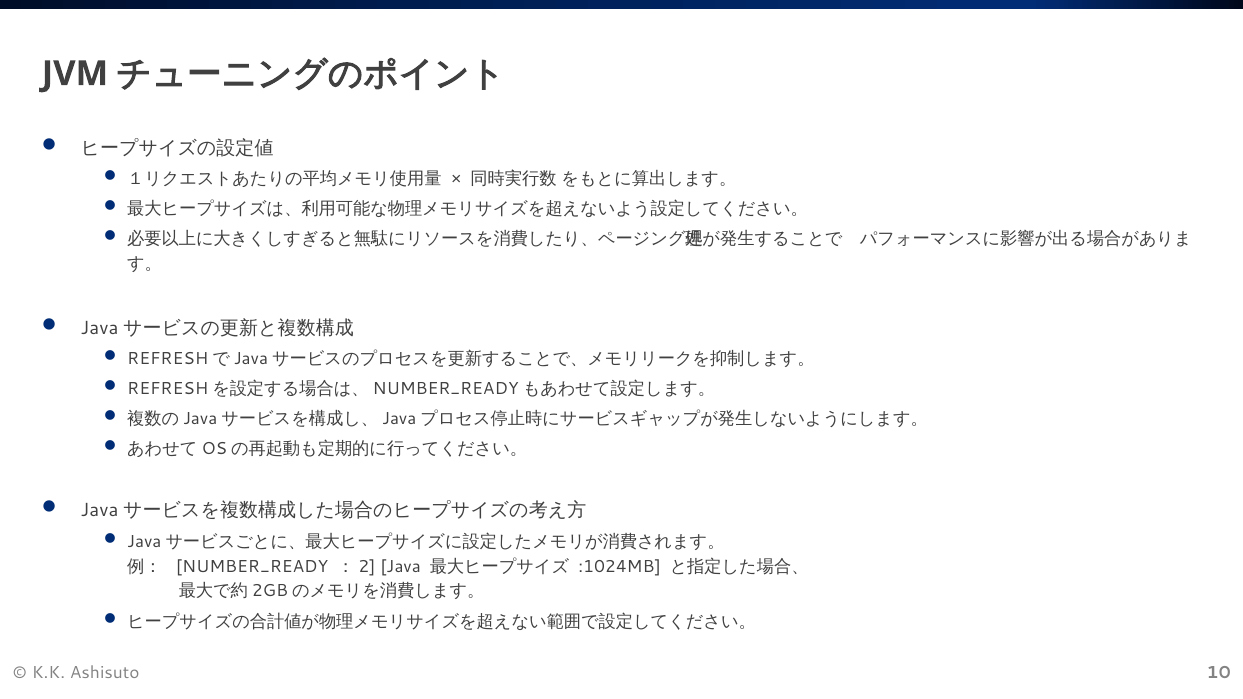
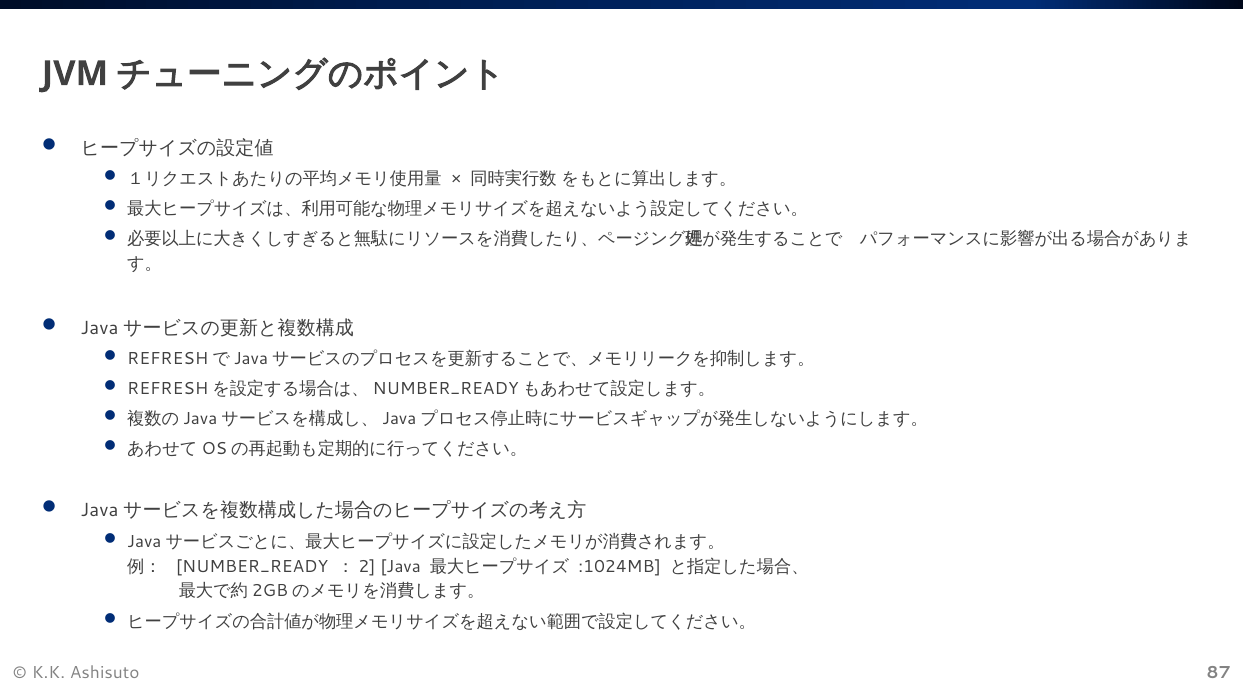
10: 10 -> 87
